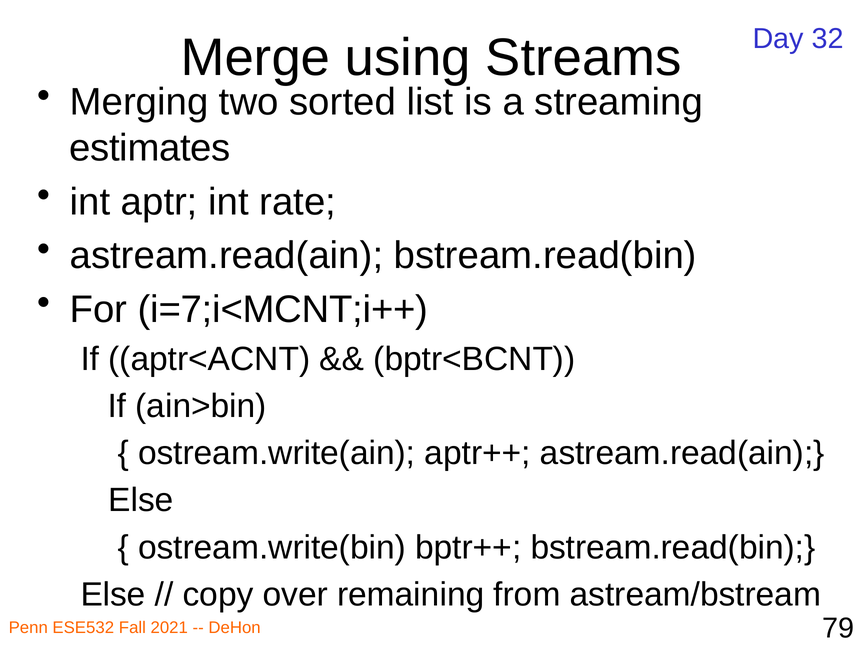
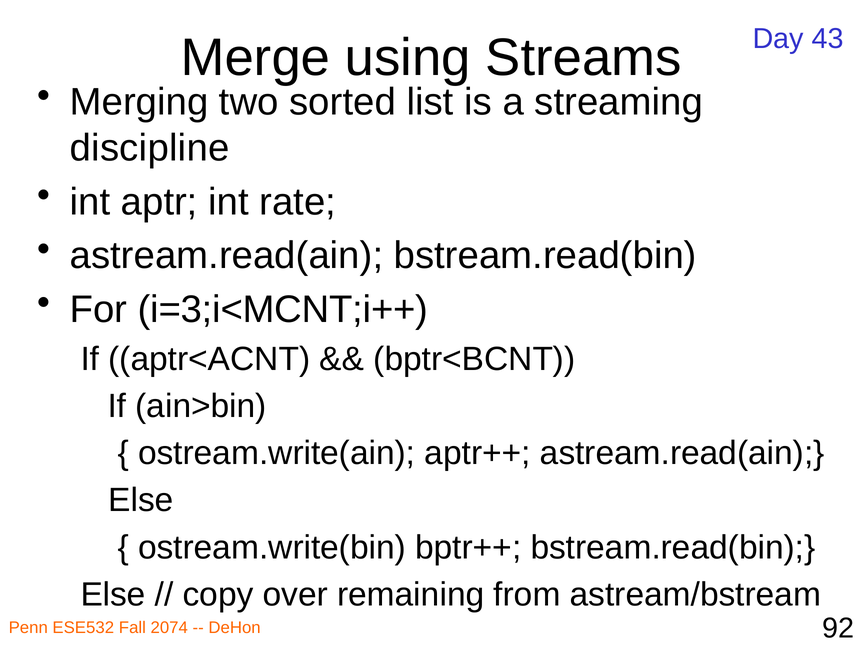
32: 32 -> 43
estimates: estimates -> discipline
i=7;i<MCNT;i++: i=7;i<MCNT;i++ -> i=3;i<MCNT;i++
2021: 2021 -> 2074
79: 79 -> 92
